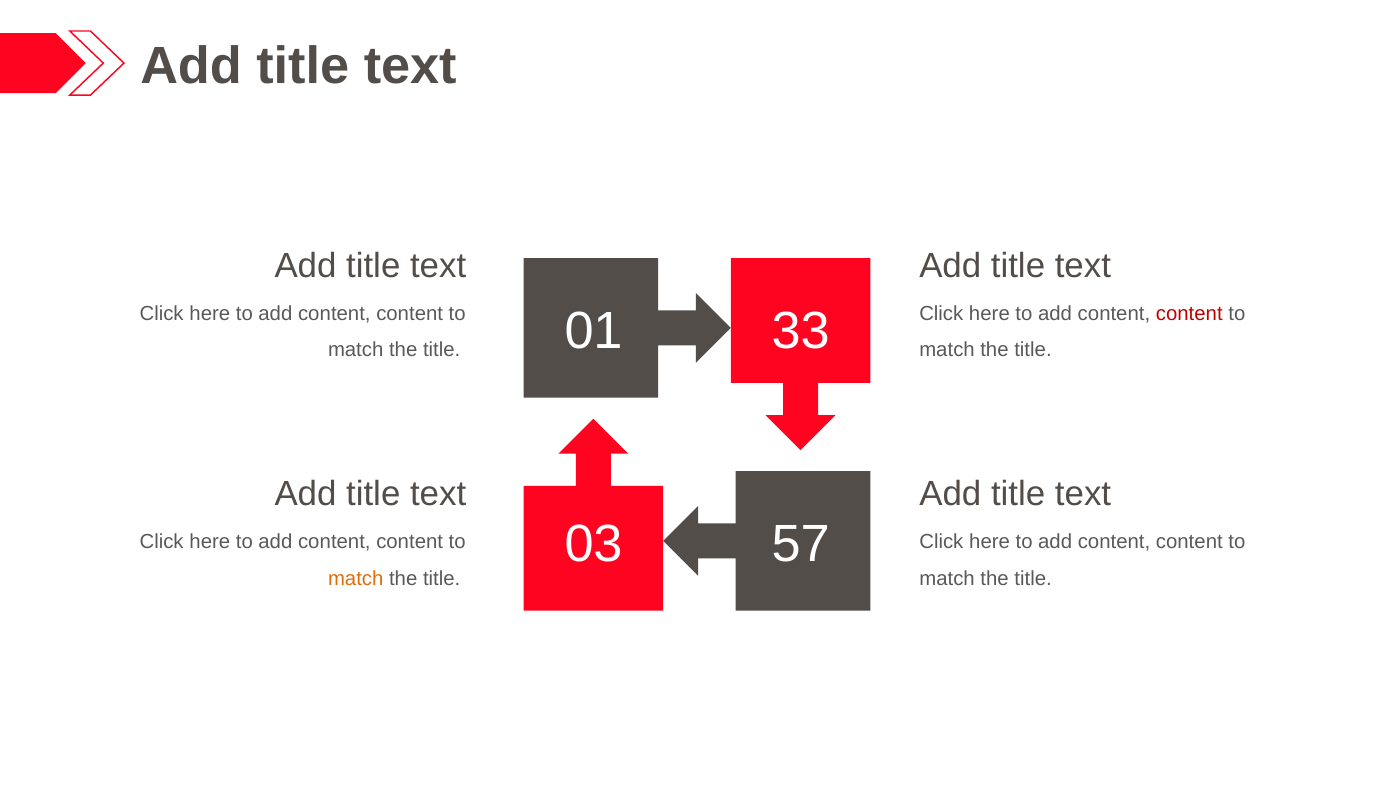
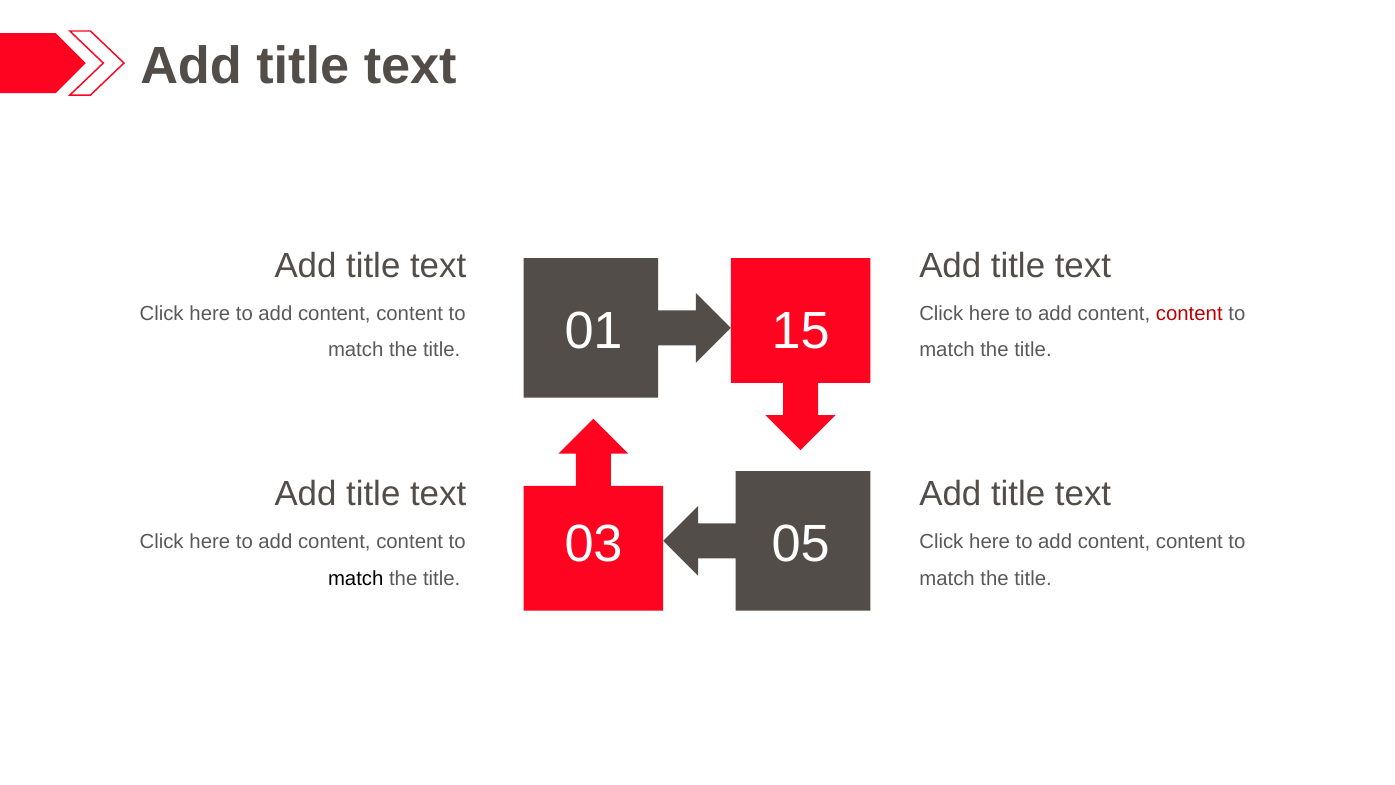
33: 33 -> 15
57: 57 -> 05
match at (356, 578) colour: orange -> black
